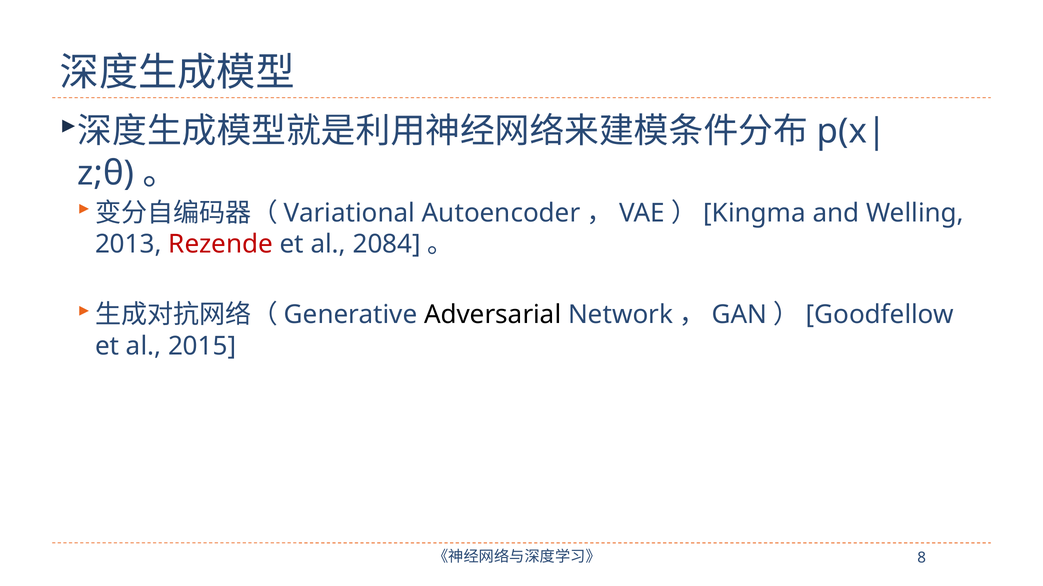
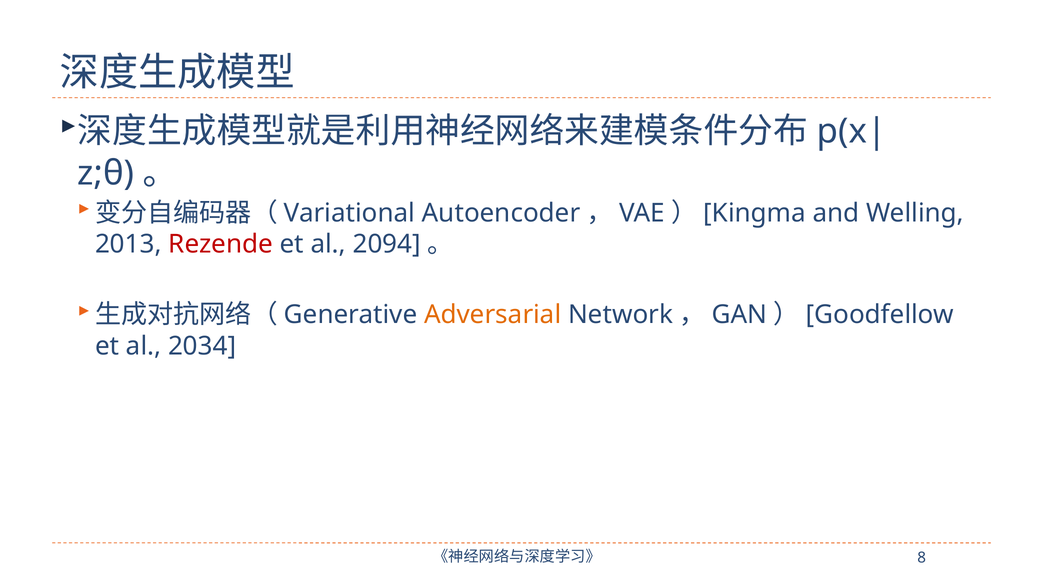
2084: 2084 -> 2094
Adversarial colour: black -> orange
2015: 2015 -> 2034
